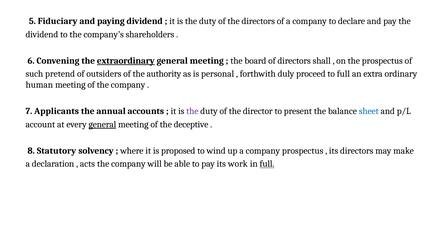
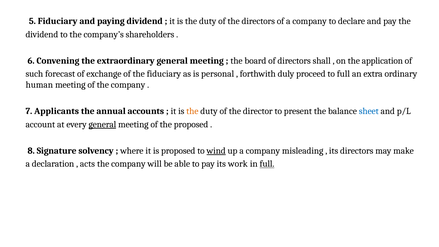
extraordinary underline: present -> none
the prospectus: prospectus -> application
pretend: pretend -> forecast
outsiders: outsiders -> exchange
the authority: authority -> fiduciary
the at (192, 111) colour: purple -> orange
the deceptive: deceptive -> proposed
Statutory: Statutory -> Signature
wind underline: none -> present
company prospectus: prospectus -> misleading
